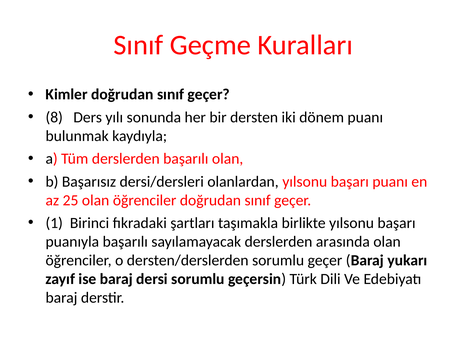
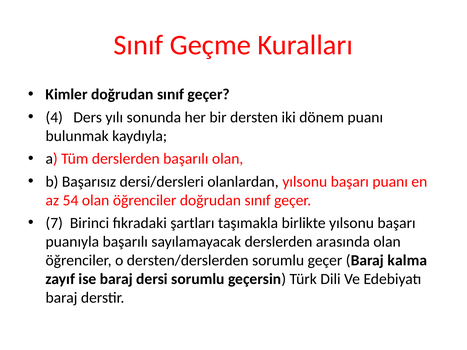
8: 8 -> 4
25: 25 -> 54
1: 1 -> 7
yukarı: yukarı -> kalma
